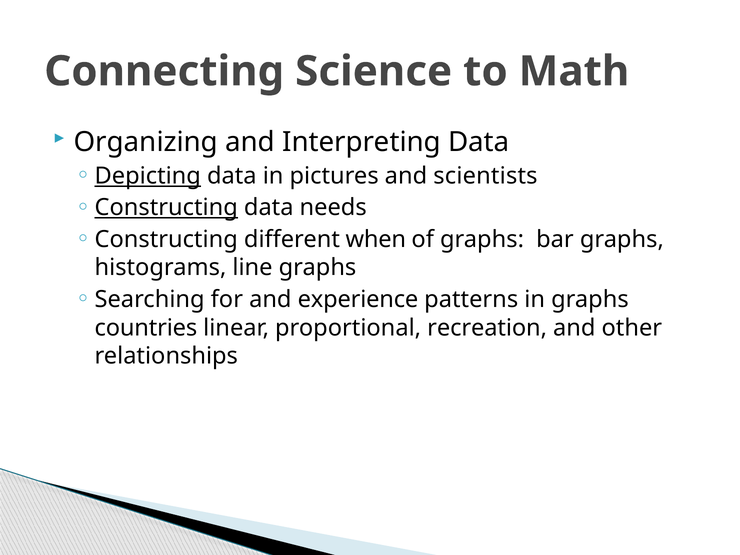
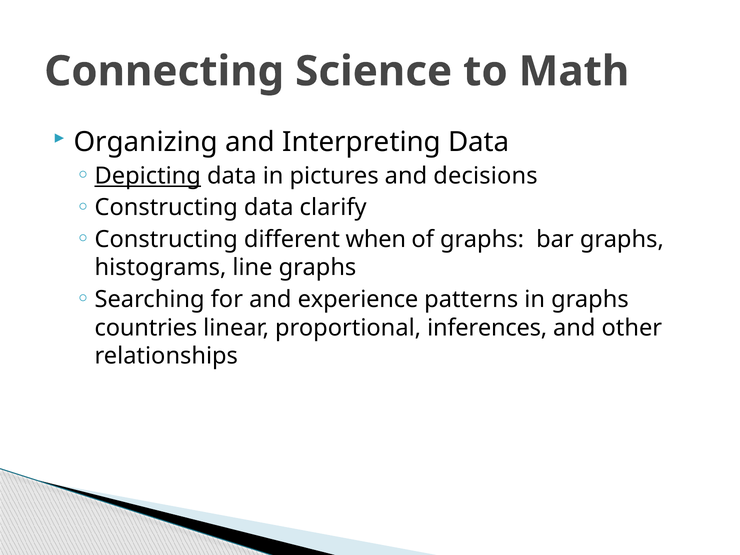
scientists: scientists -> decisions
Constructing at (166, 208) underline: present -> none
needs: needs -> clarify
recreation: recreation -> inferences
